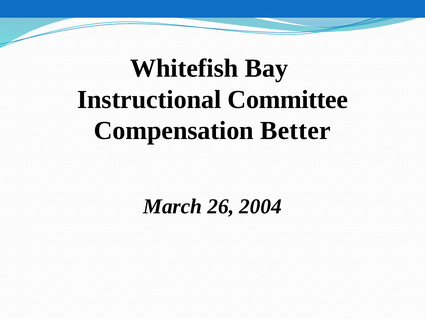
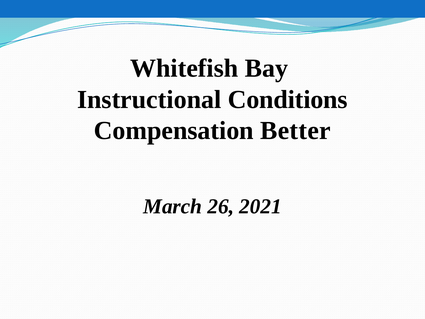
Committee: Committee -> Conditions
2004: 2004 -> 2021
